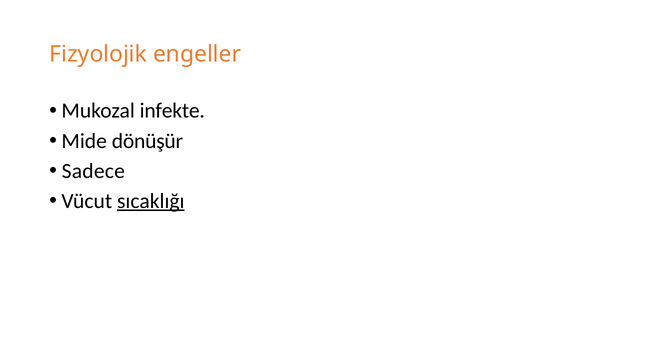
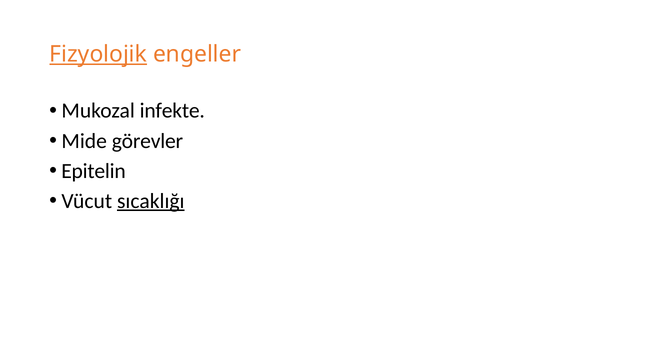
Fizyolojik underline: none -> present
dönüşür: dönüşür -> görevler
Sadece: Sadece -> Epitelin
